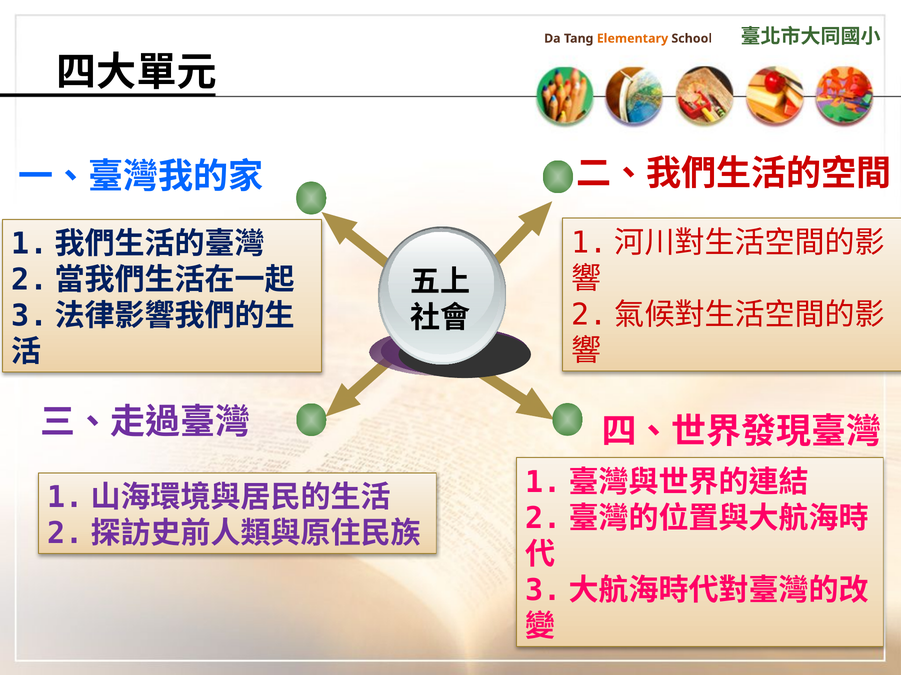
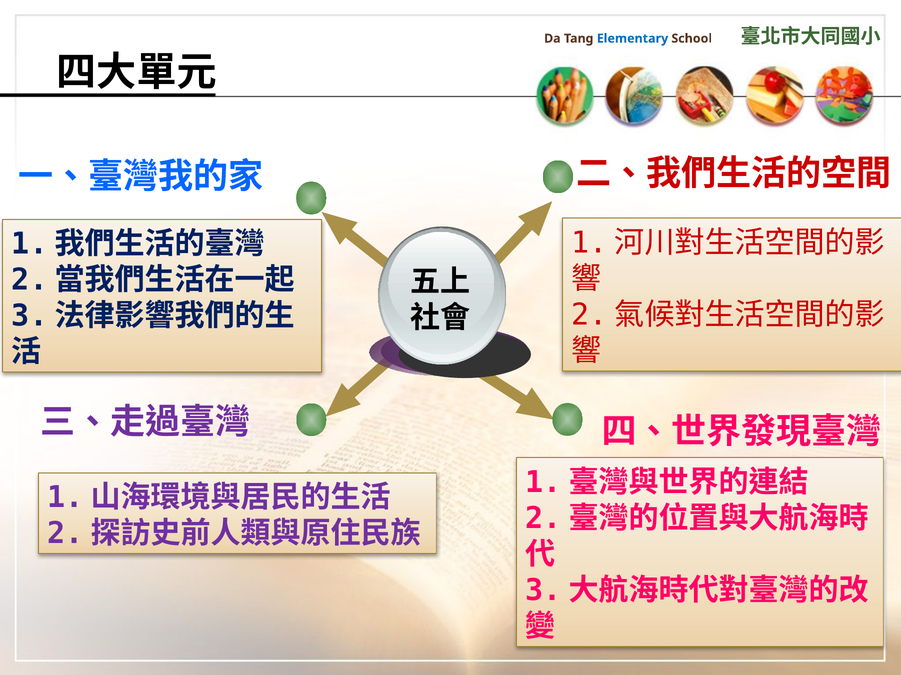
Elementary colour: orange -> blue
